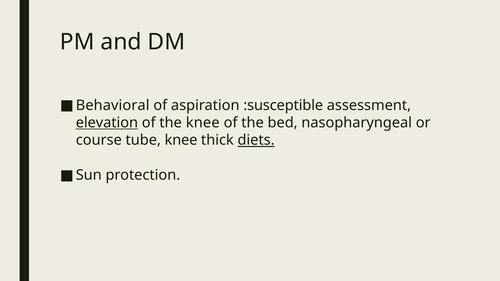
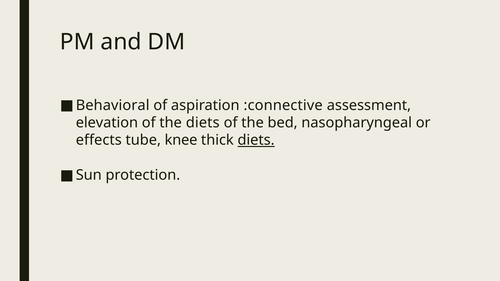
:susceptible: :susceptible -> :connective
elevation underline: present -> none
the knee: knee -> diets
course: course -> effects
